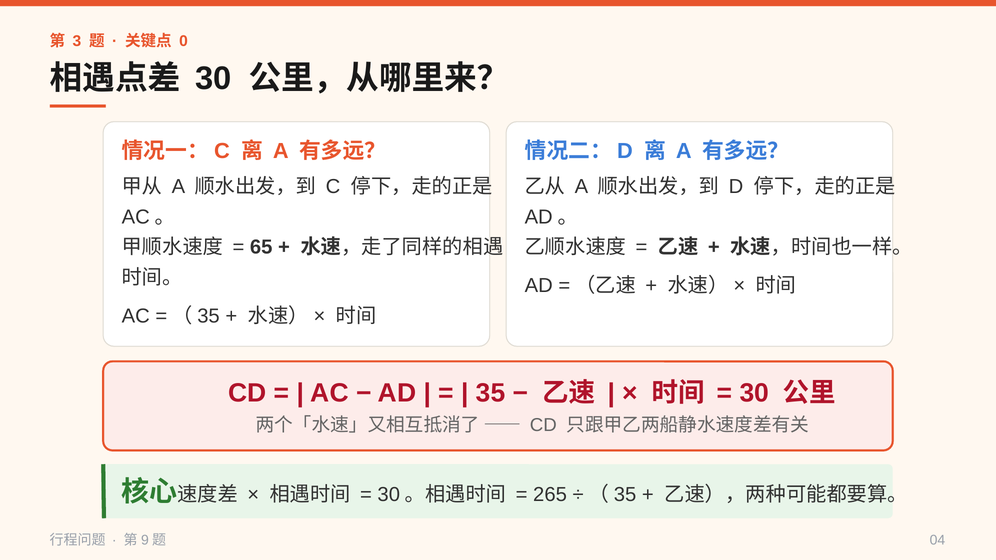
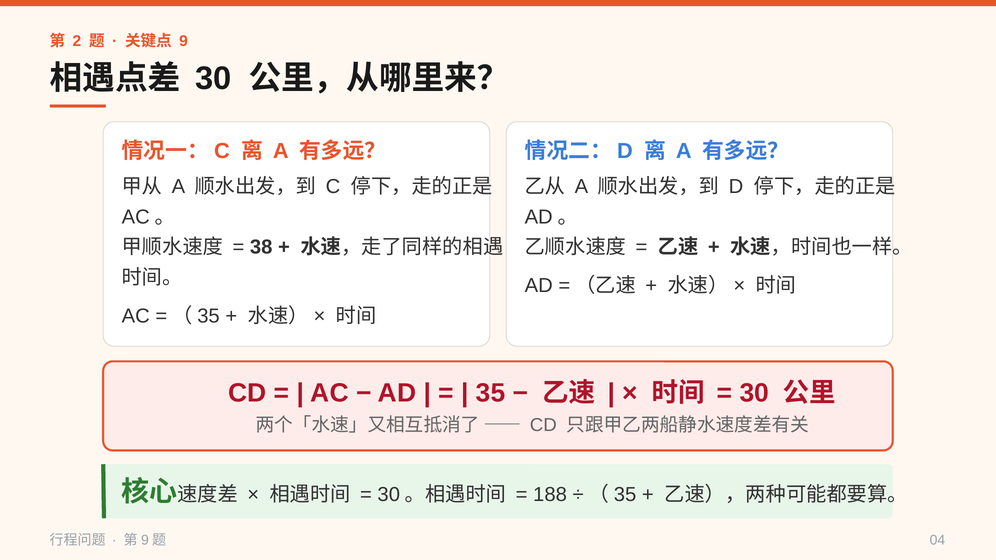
3: 3 -> 2
0: 0 -> 9
65: 65 -> 38
265: 265 -> 188
